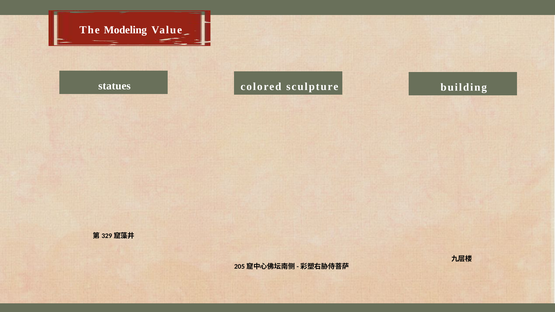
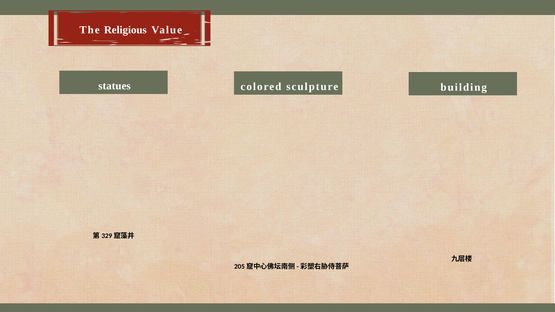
Modeling: Modeling -> Religious
